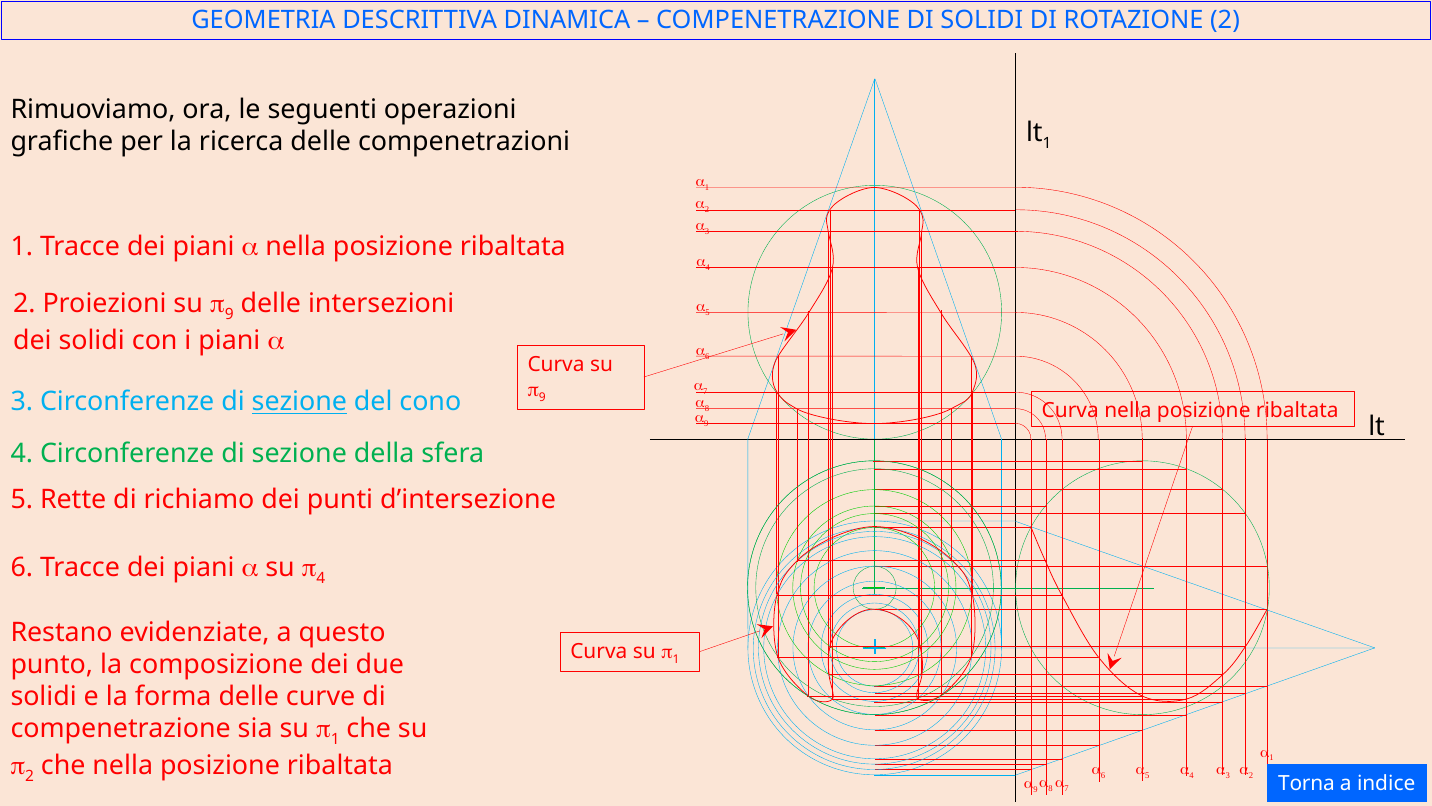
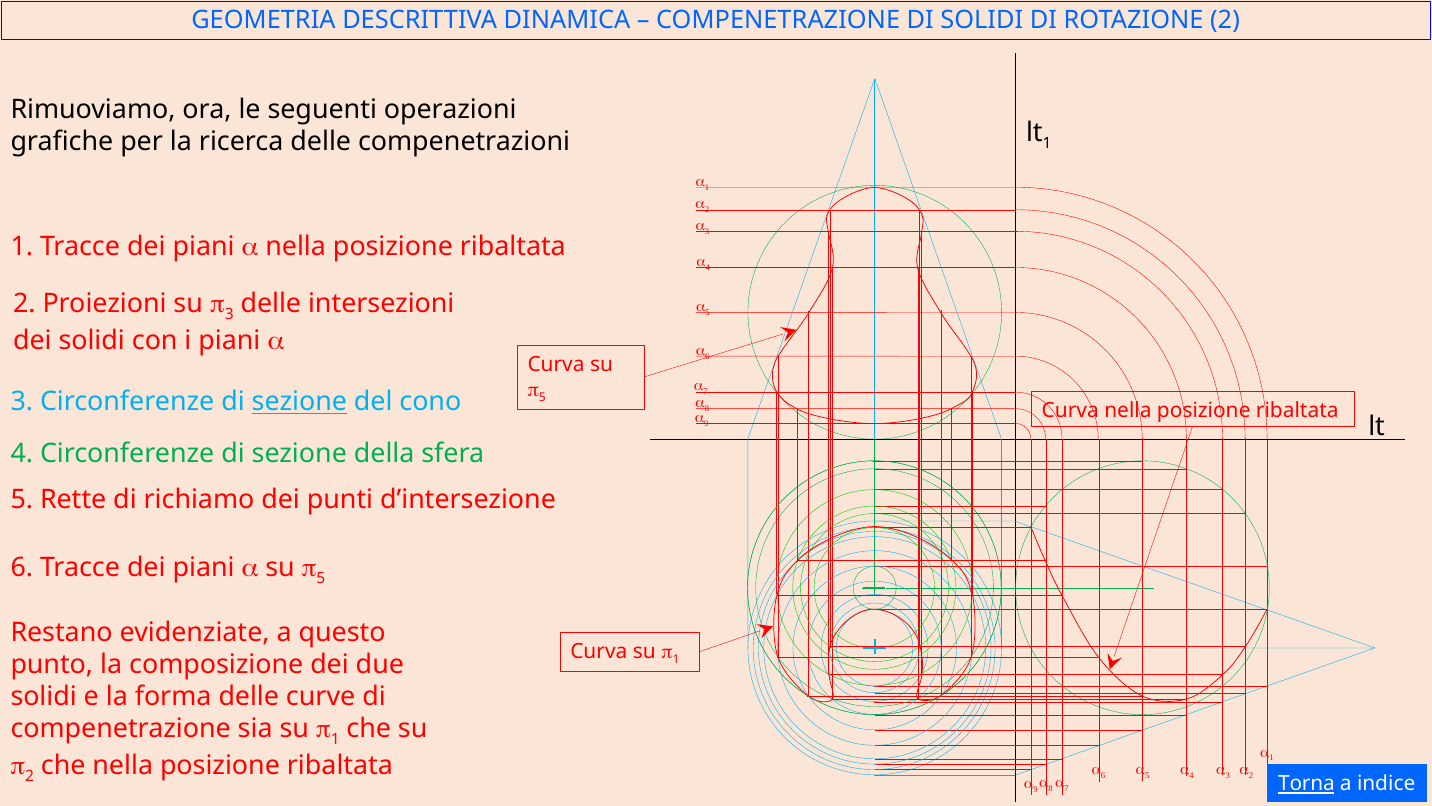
9 at (229, 314): 9 -> 3
9 at (542, 397): 9 -> 5
4 at (321, 578): 4 -> 5
Torna underline: none -> present
